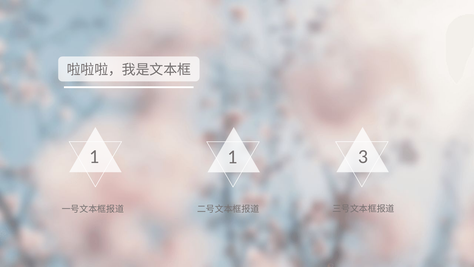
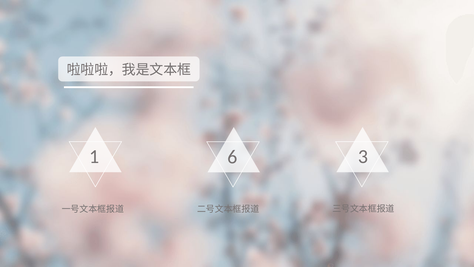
1 1: 1 -> 6
